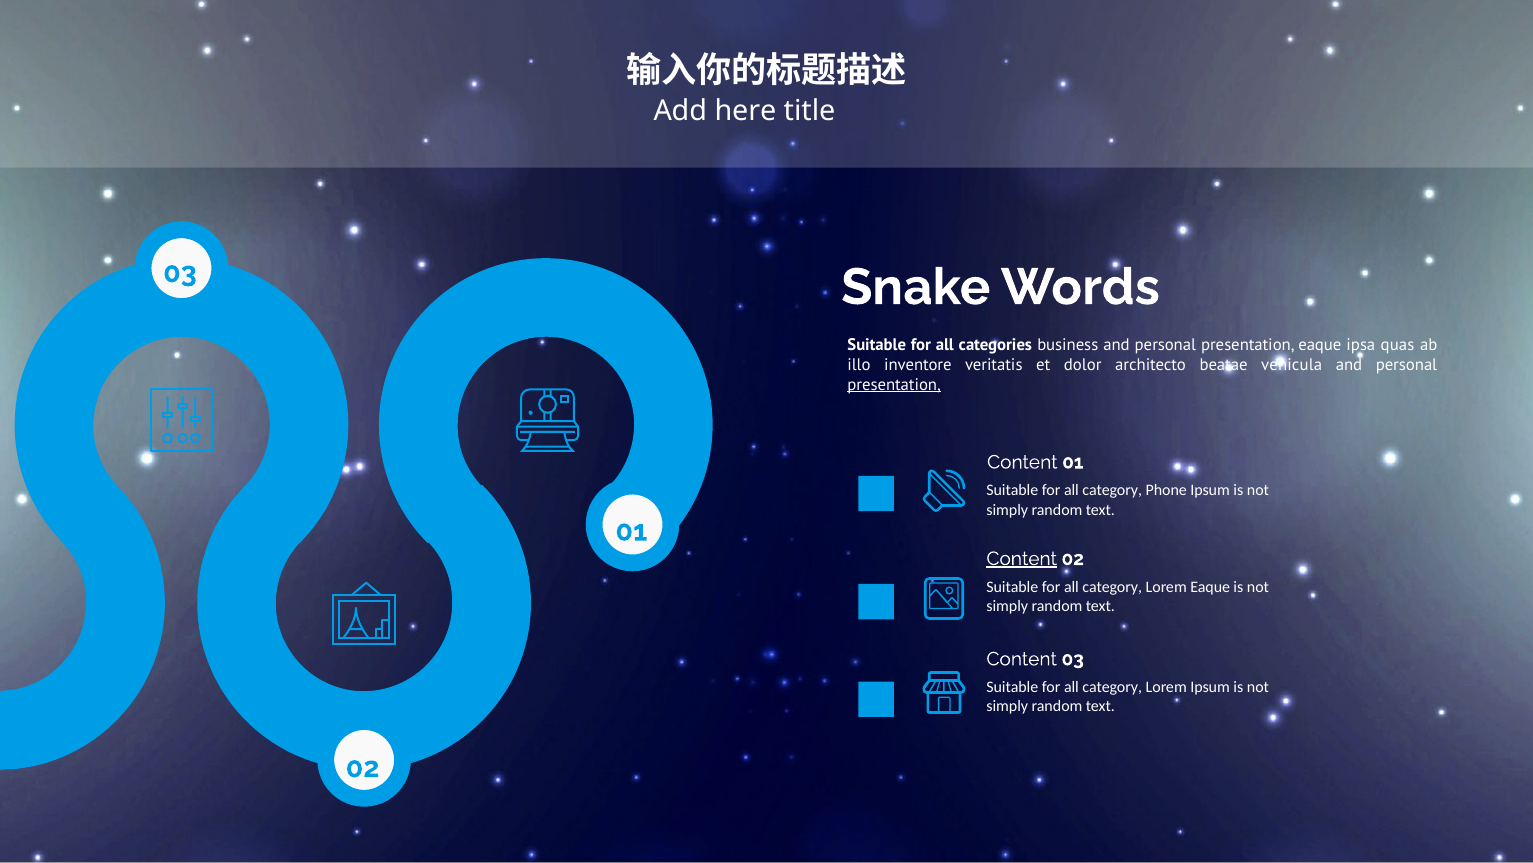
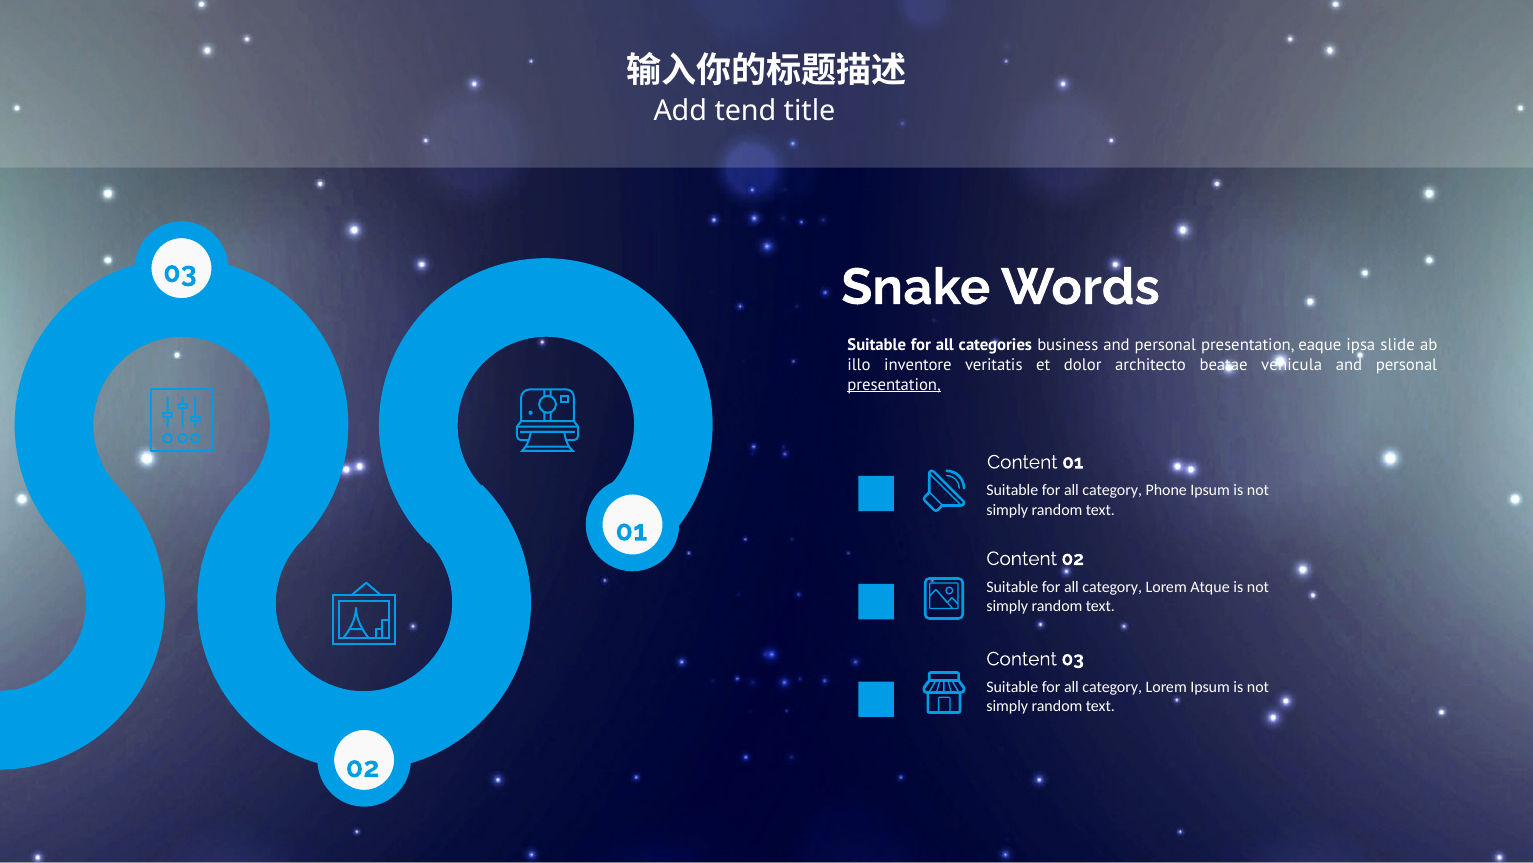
here: here -> tend
quas: quas -> slide
Content at (1022, 558) underline: present -> none
Lorem Eaque: Eaque -> Atque
